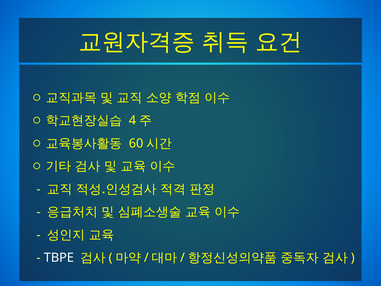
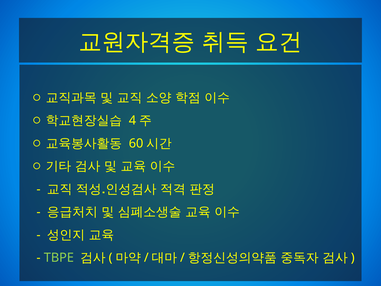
TBPE colour: white -> light green
